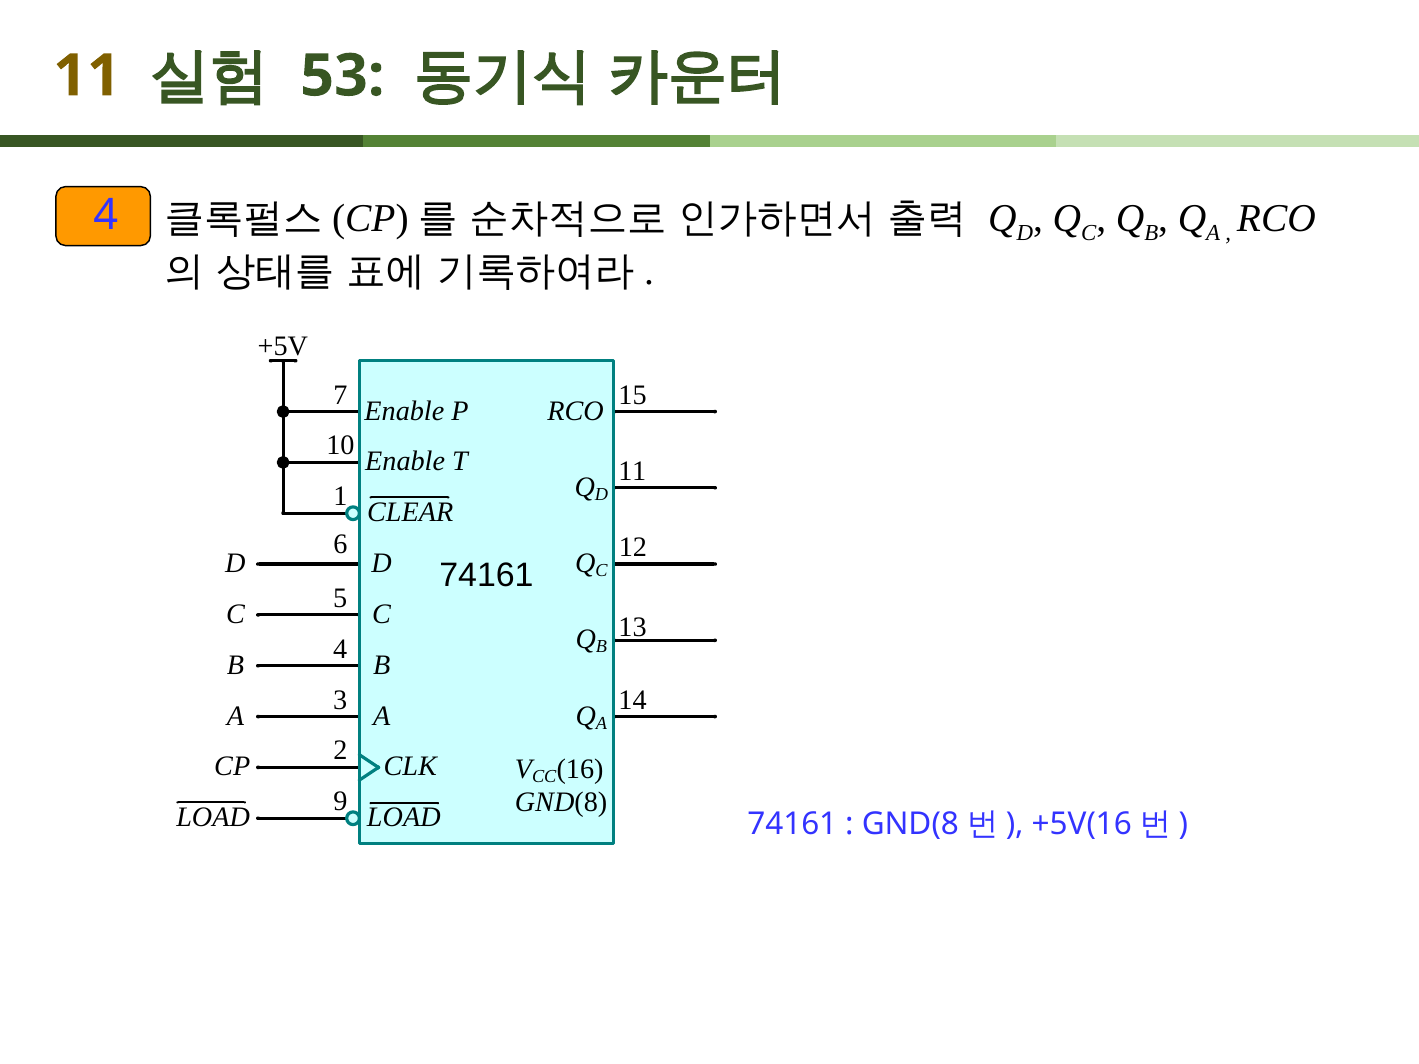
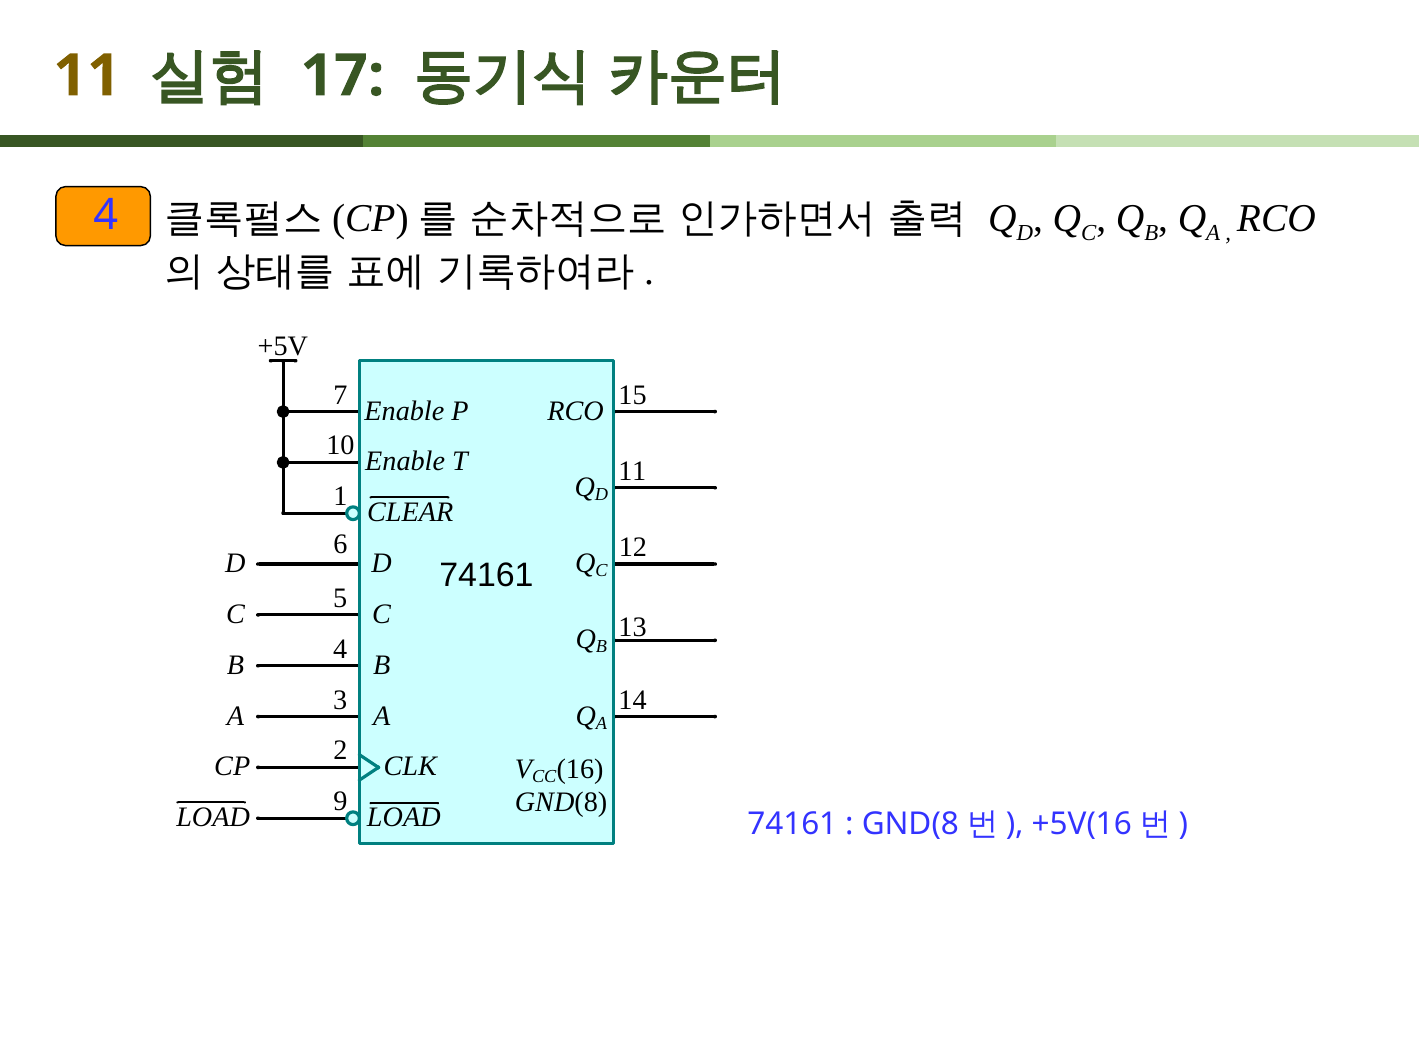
53: 53 -> 17
